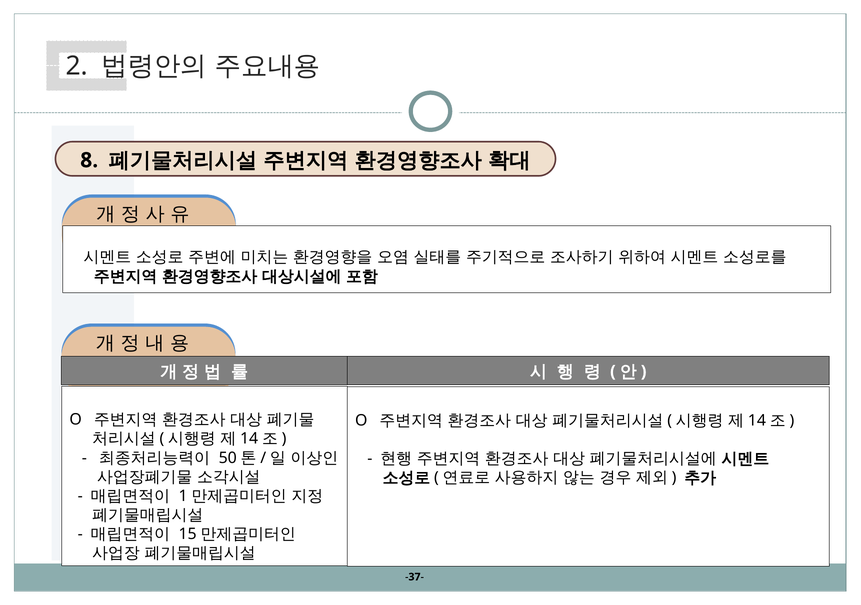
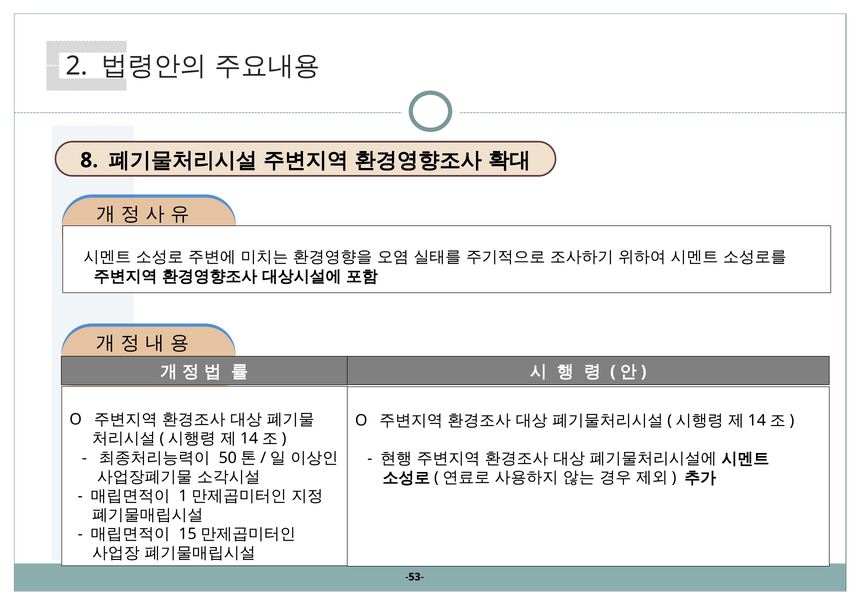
-37-: -37- -> -53-
